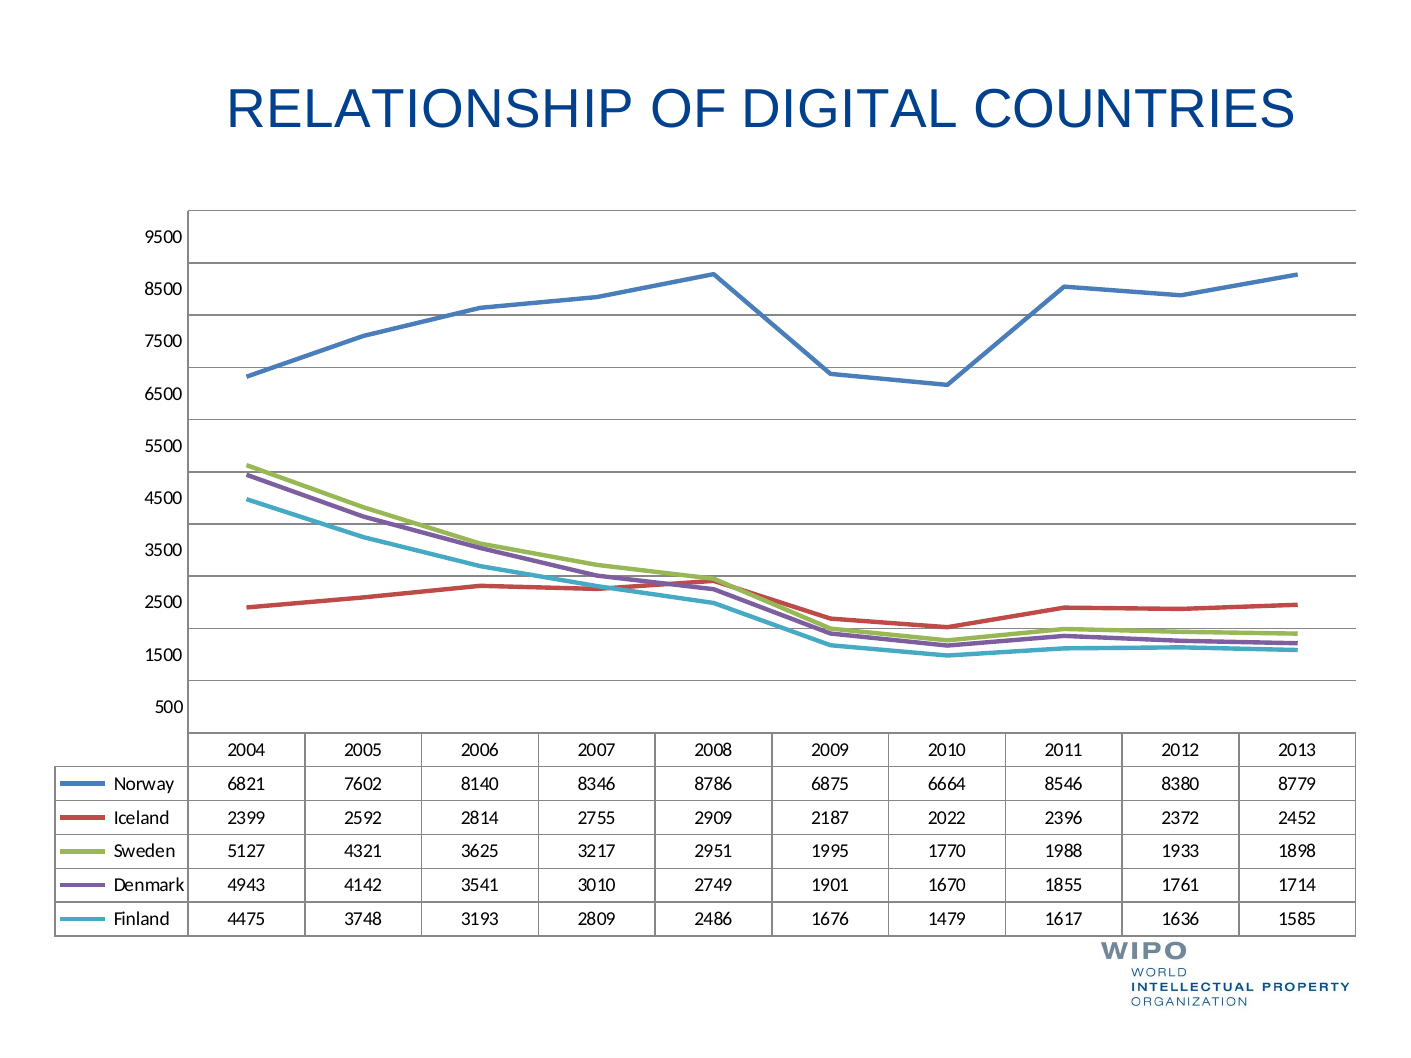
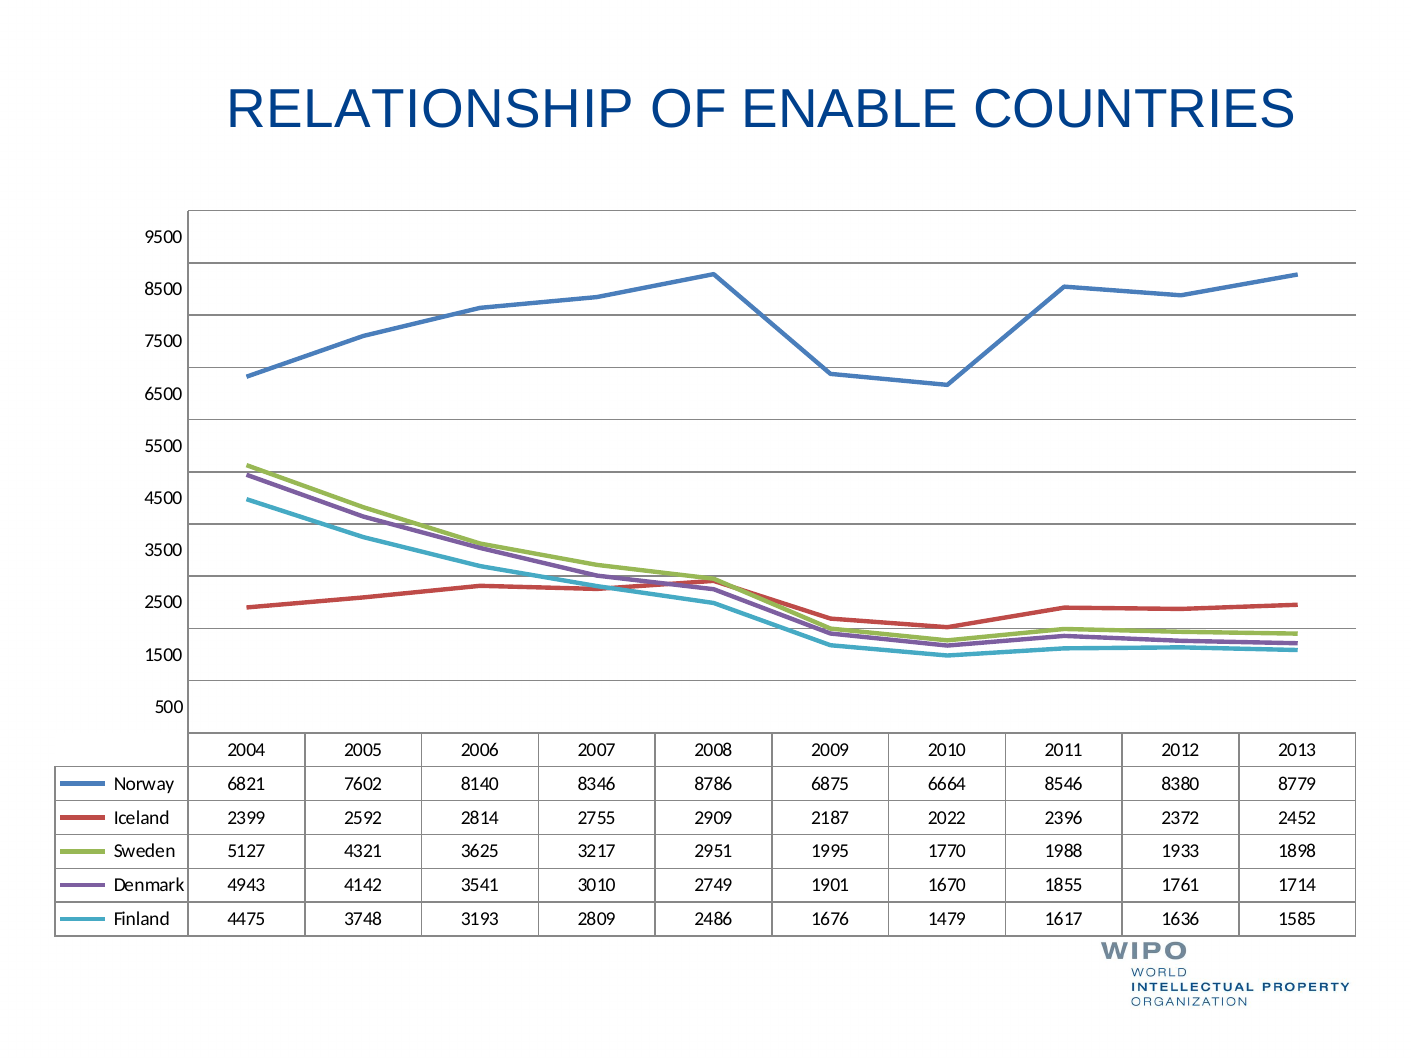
DIGITAL: DIGITAL -> ENABLE
